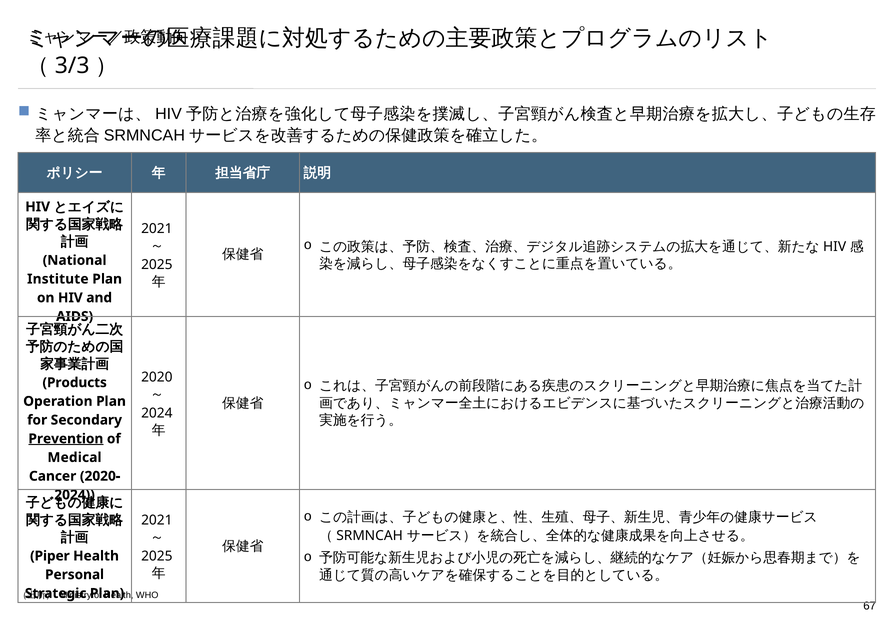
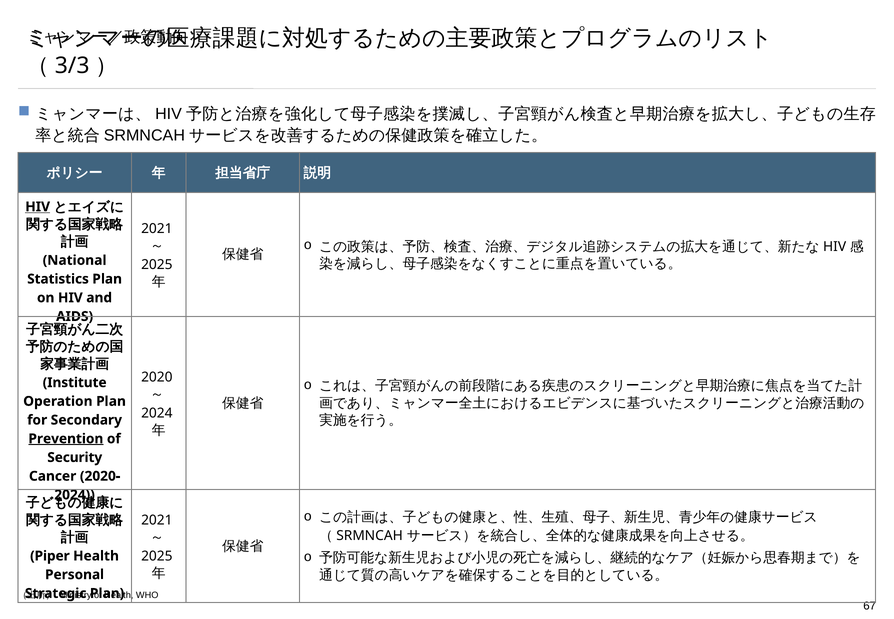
HIV at (38, 207) underline: none -> present
Institute: Institute -> Statistics
Products: Products -> Institute
Medical: Medical -> Security
